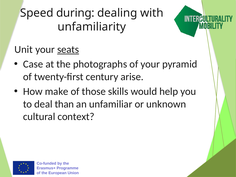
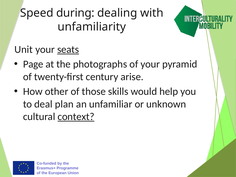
Case: Case -> Page
make: make -> other
than: than -> plan
context underline: none -> present
